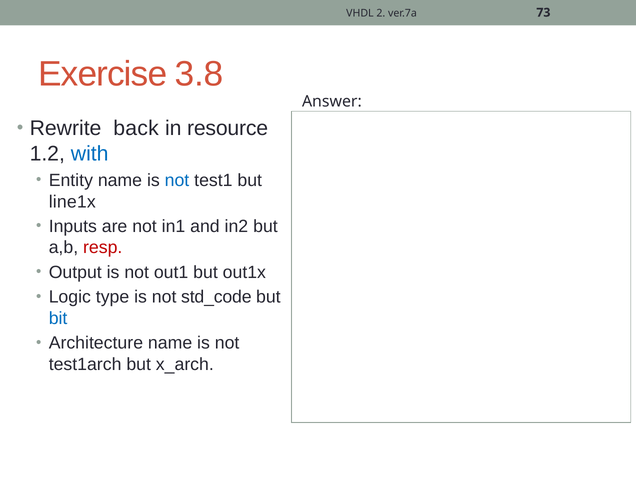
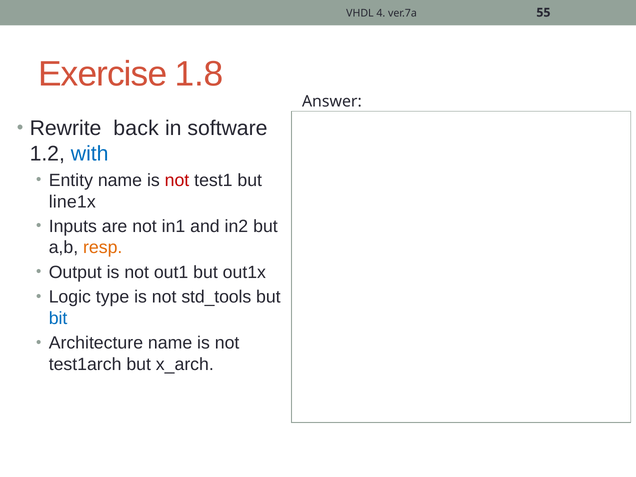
2: 2 -> 4
73: 73 -> 55
3.8: 3.8 -> 1.8
resource: resource -> software
not at (177, 181) colour: blue -> red
resp colour: red -> orange
std_code: std_code -> std_tools
